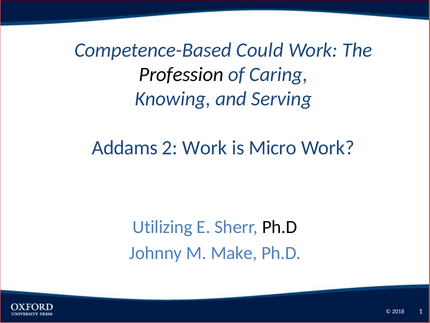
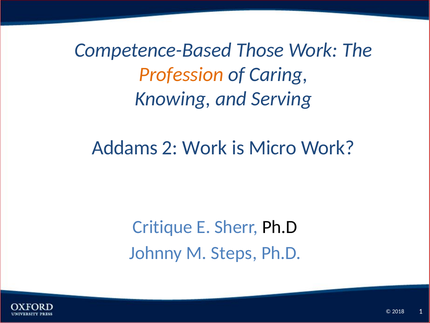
Could: Could -> Those
Profession colour: black -> orange
Utilizing: Utilizing -> Critique
Make: Make -> Steps
